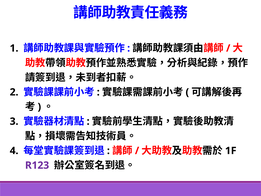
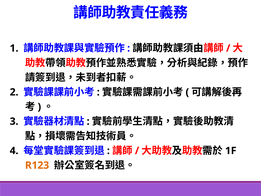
R123 colour: purple -> orange
